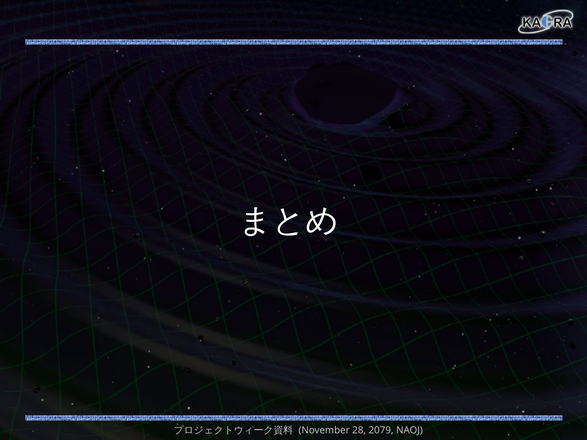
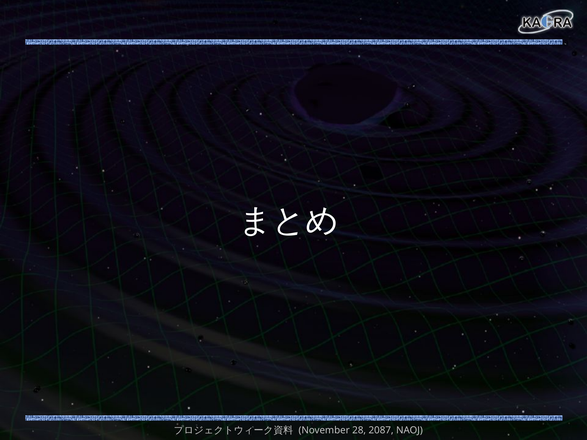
2079: 2079 -> 2087
